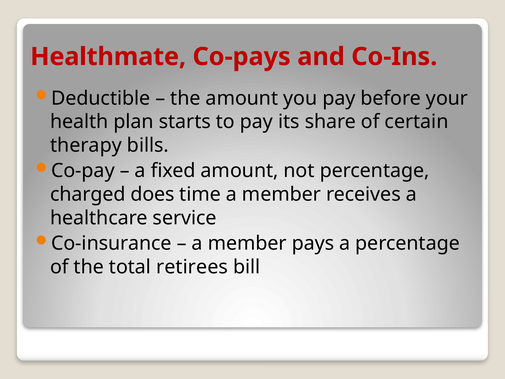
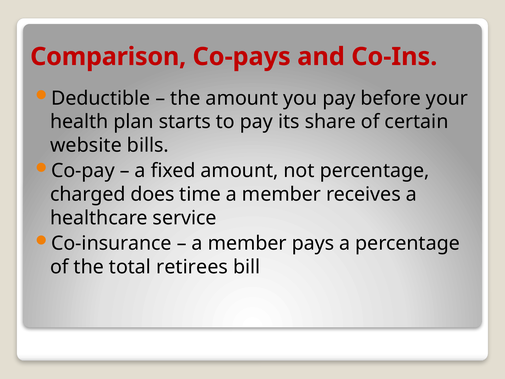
Healthmate: Healthmate -> Comparison
therapy: therapy -> website
